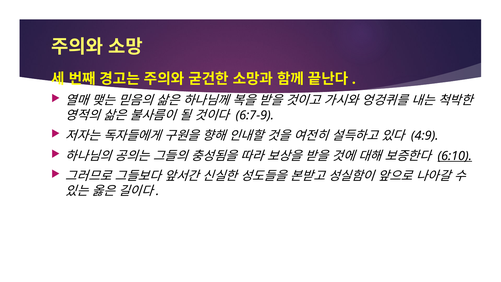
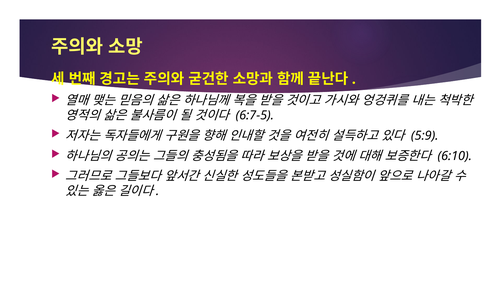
6:7-9: 6:7-9 -> 6:7-5
4:9: 4:9 -> 5:9
6:10 underline: present -> none
